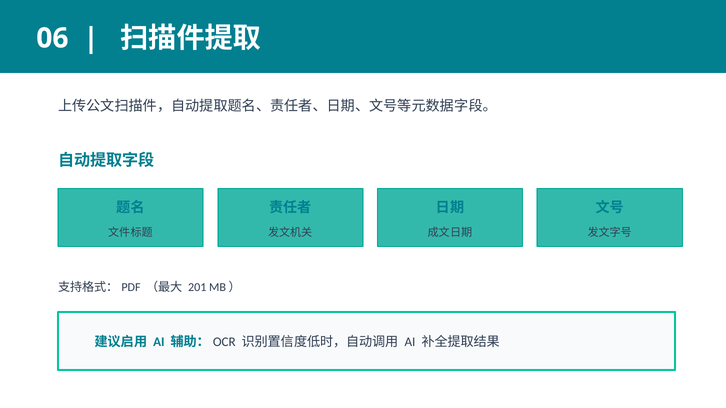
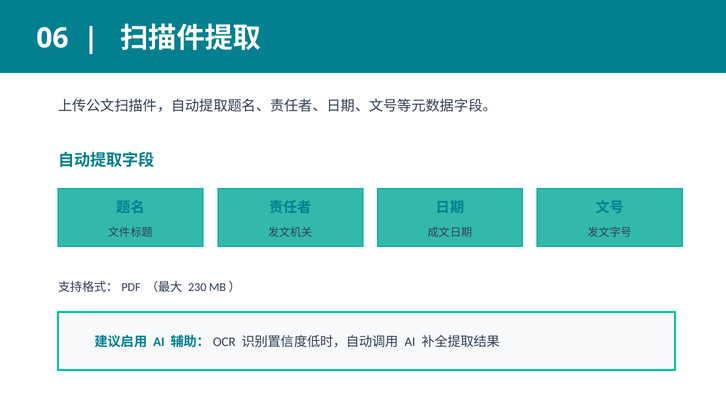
201: 201 -> 230
